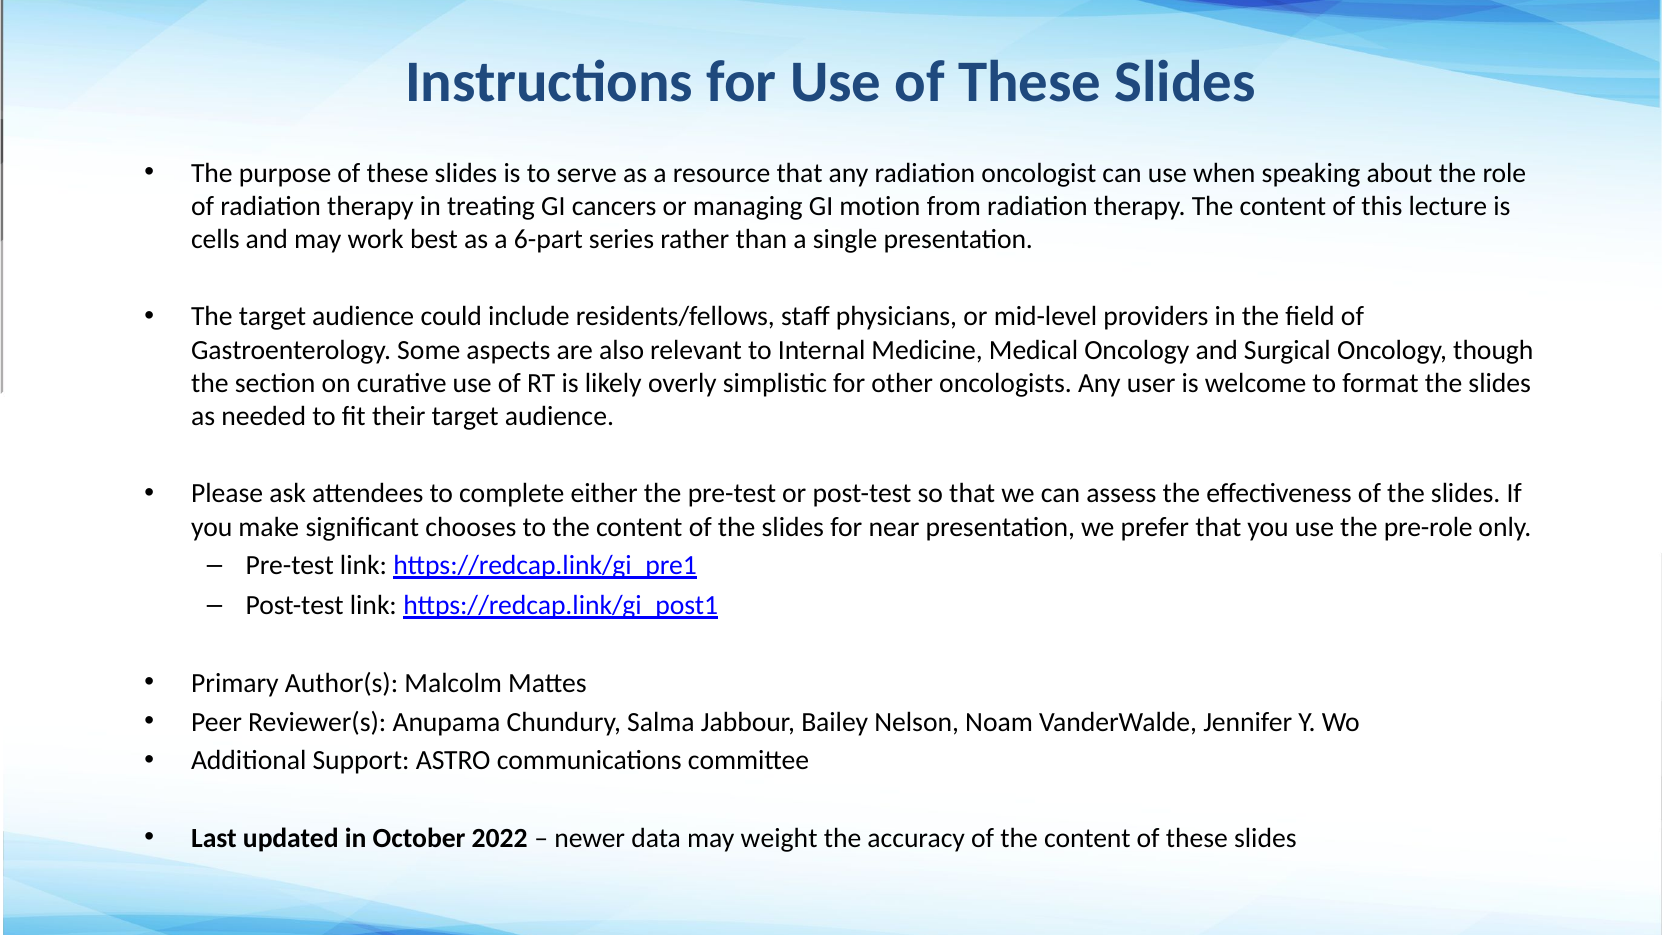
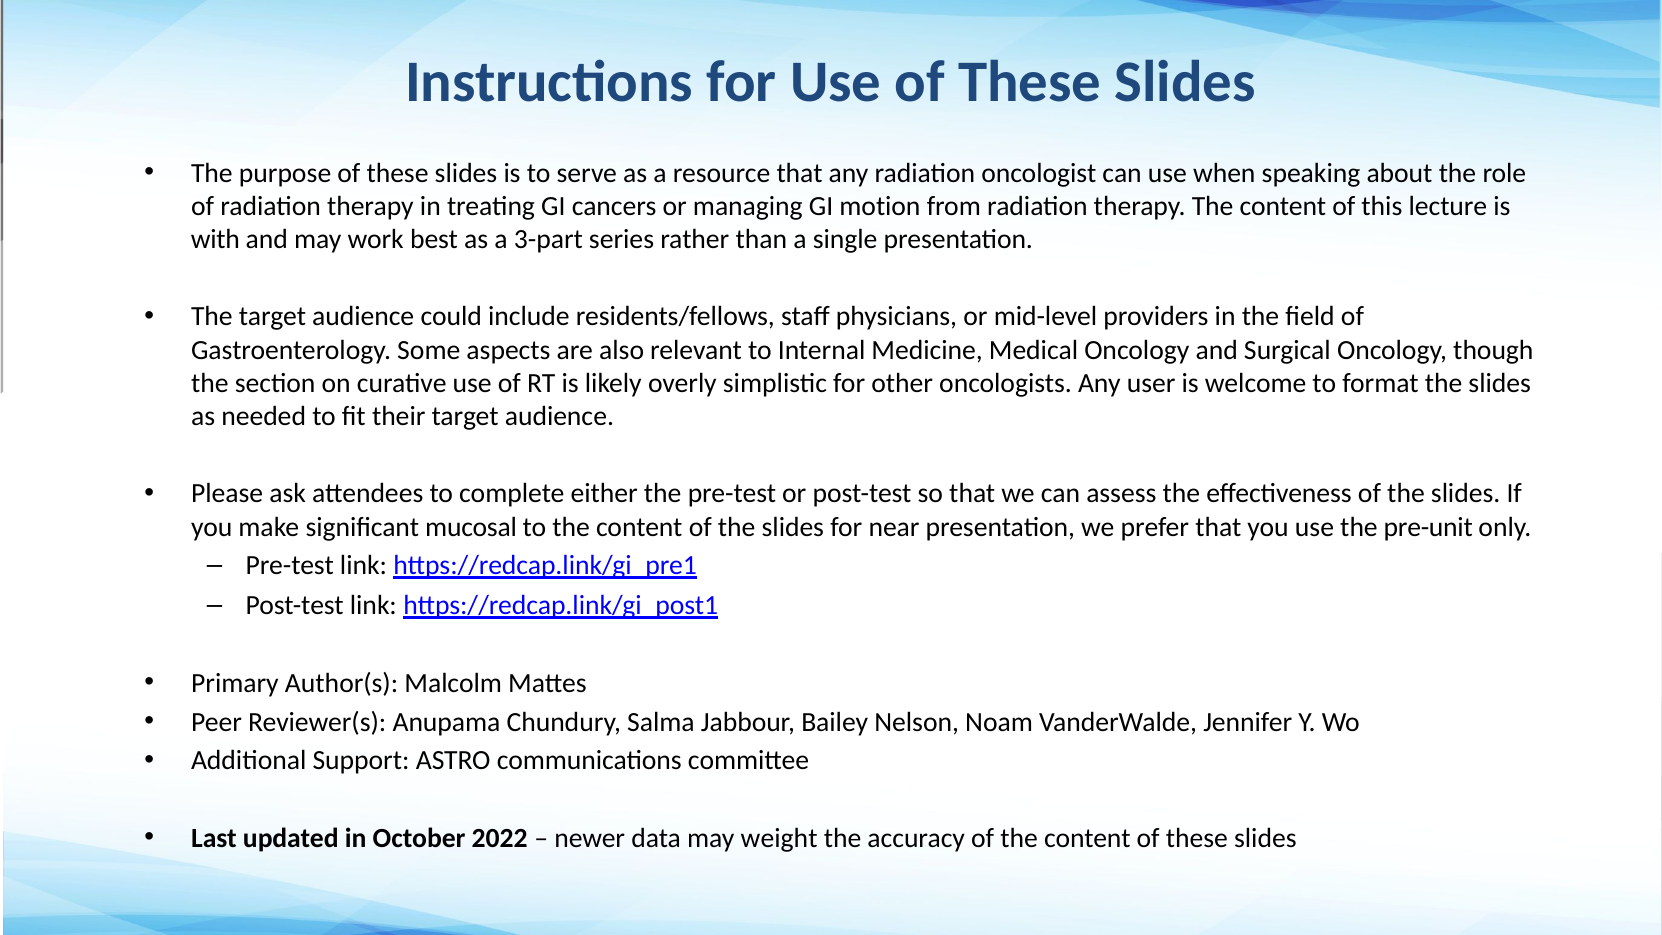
cells: cells -> with
6-part: 6-part -> 3-part
chooses: chooses -> mucosal
pre-role: pre-role -> pre-unit
